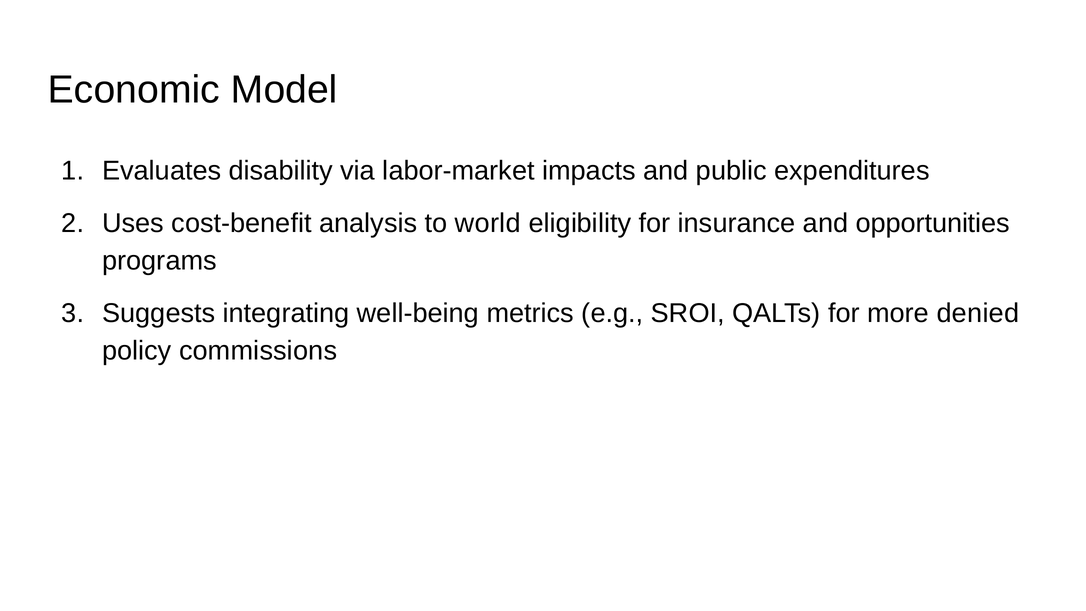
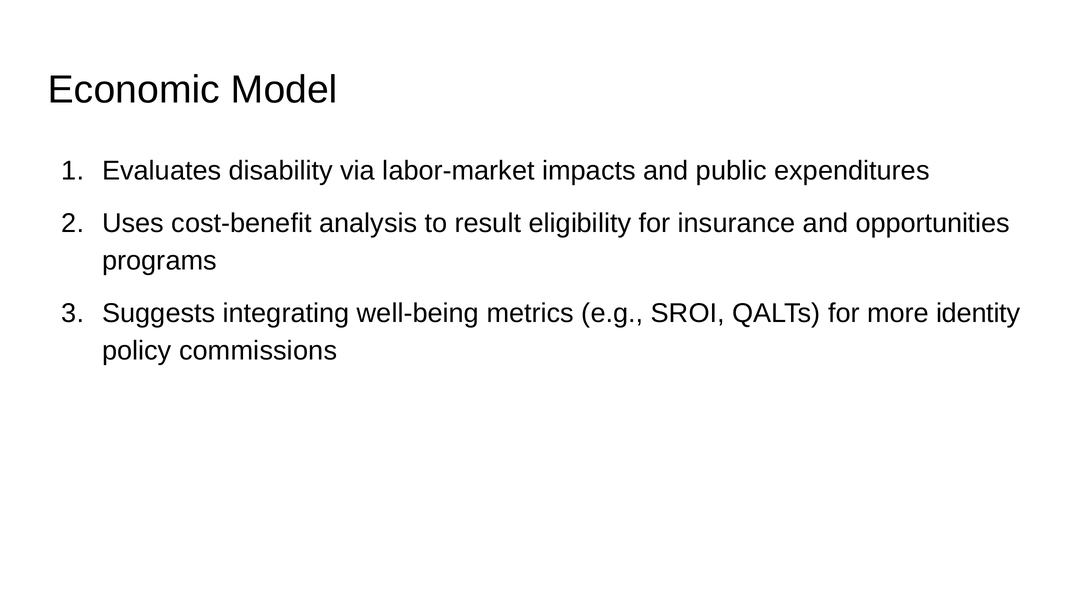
world: world -> result
denied: denied -> identity
